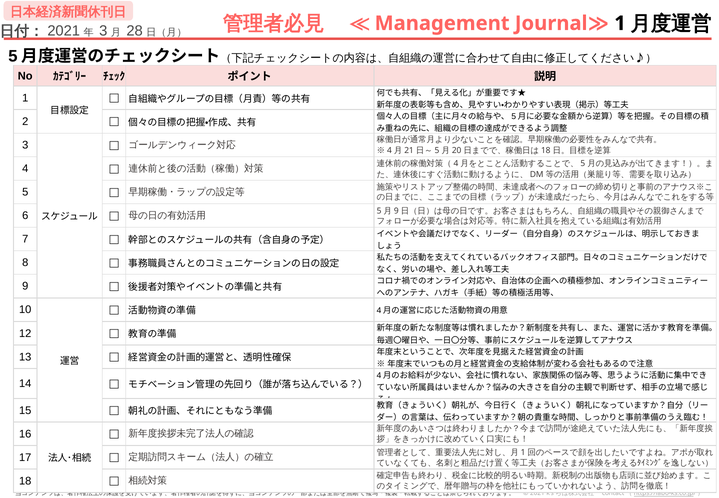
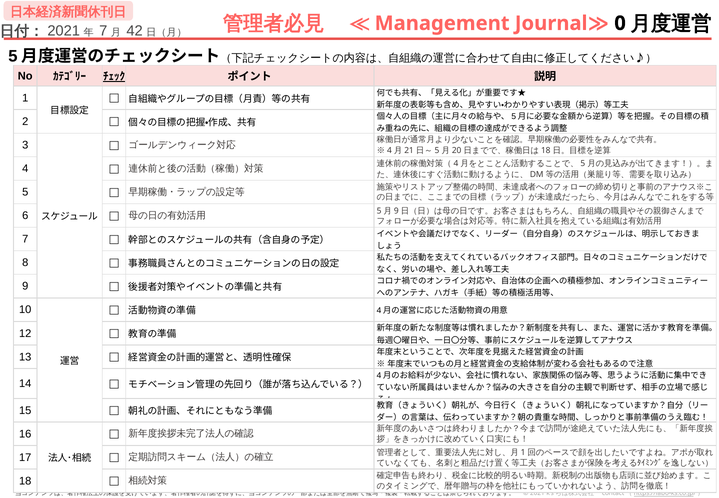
1 at (620, 23): 1 -> 0
3 at (103, 31): 3 -> 7
28: 28 -> 42
ﾁｪｯｸ underline: none -> present
